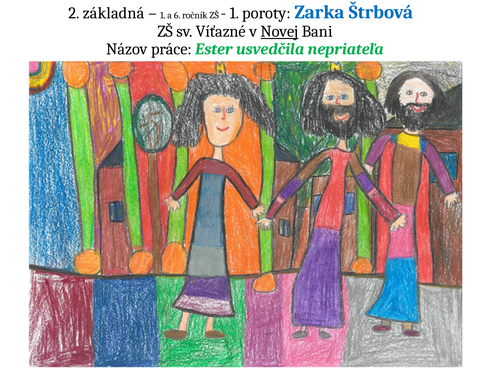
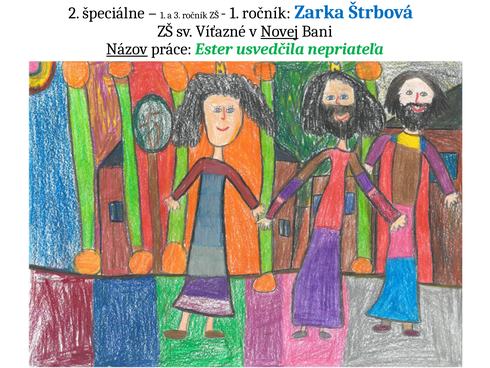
základná: základná -> špeciálne
6: 6 -> 3
1 poroty: poroty -> ročník
Názov underline: none -> present
